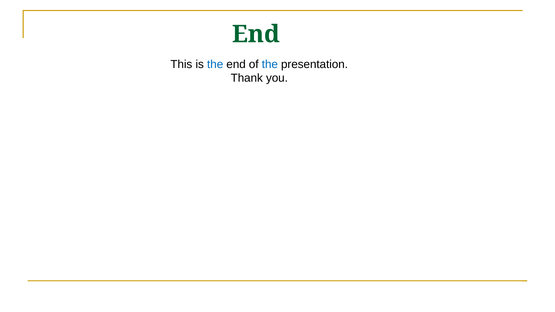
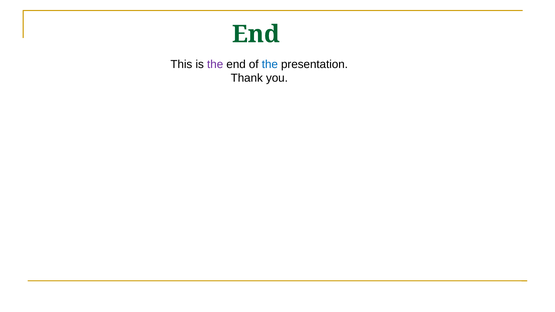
the at (215, 64) colour: blue -> purple
